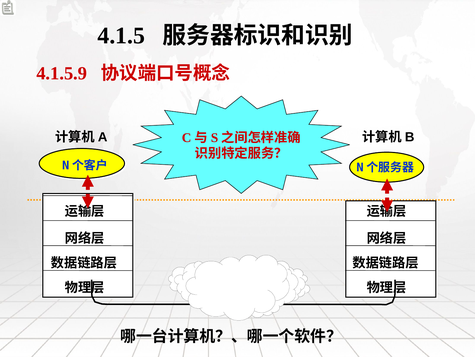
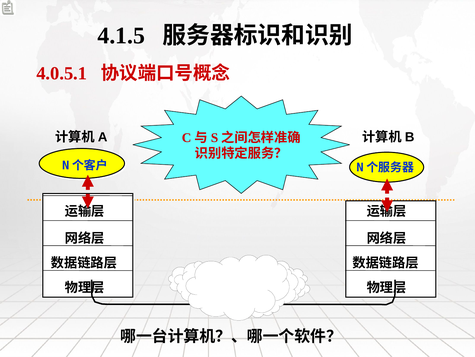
4.1.5.9: 4.1.5.9 -> 4.0.5.1
